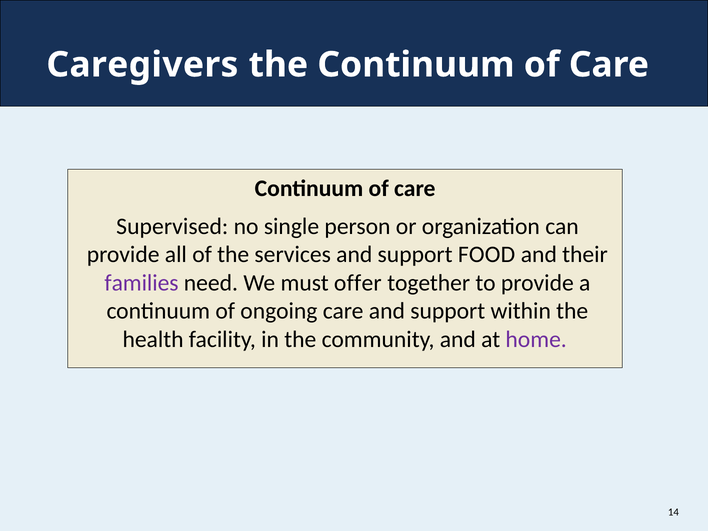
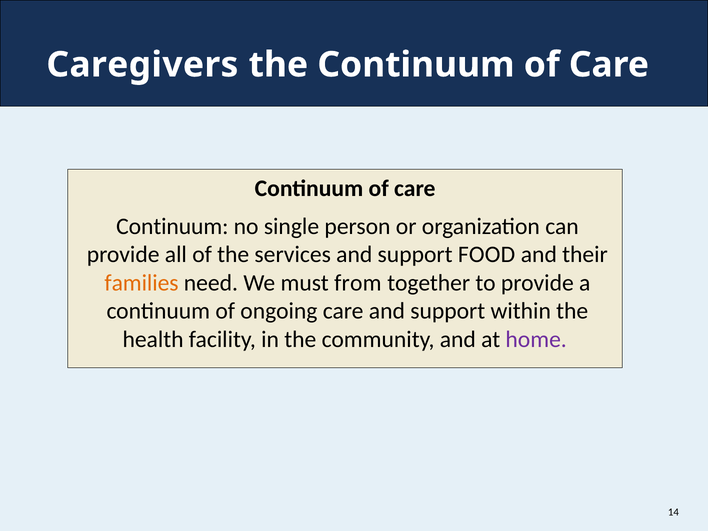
Supervised at (172, 226): Supervised -> Continuum
families colour: purple -> orange
offer: offer -> from
